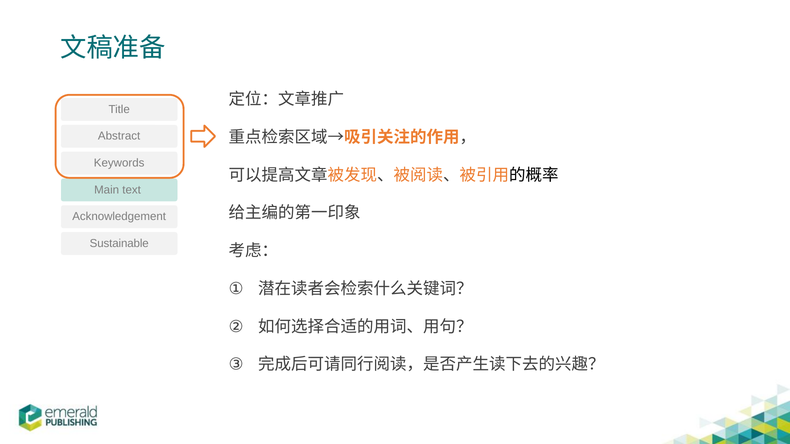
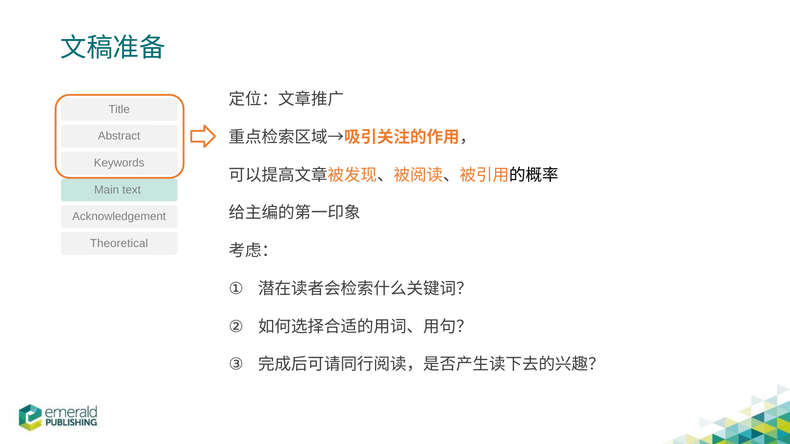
Sustainable: Sustainable -> Theoretical
